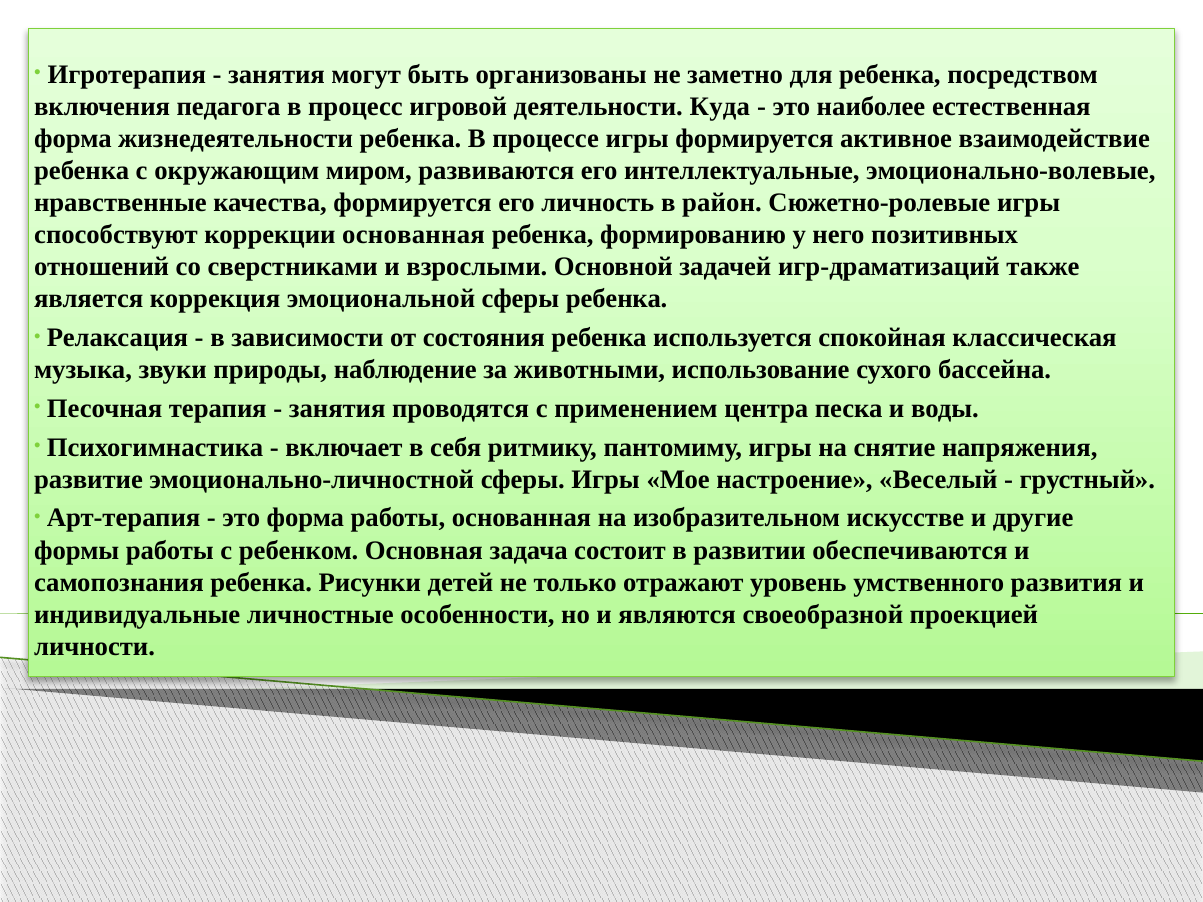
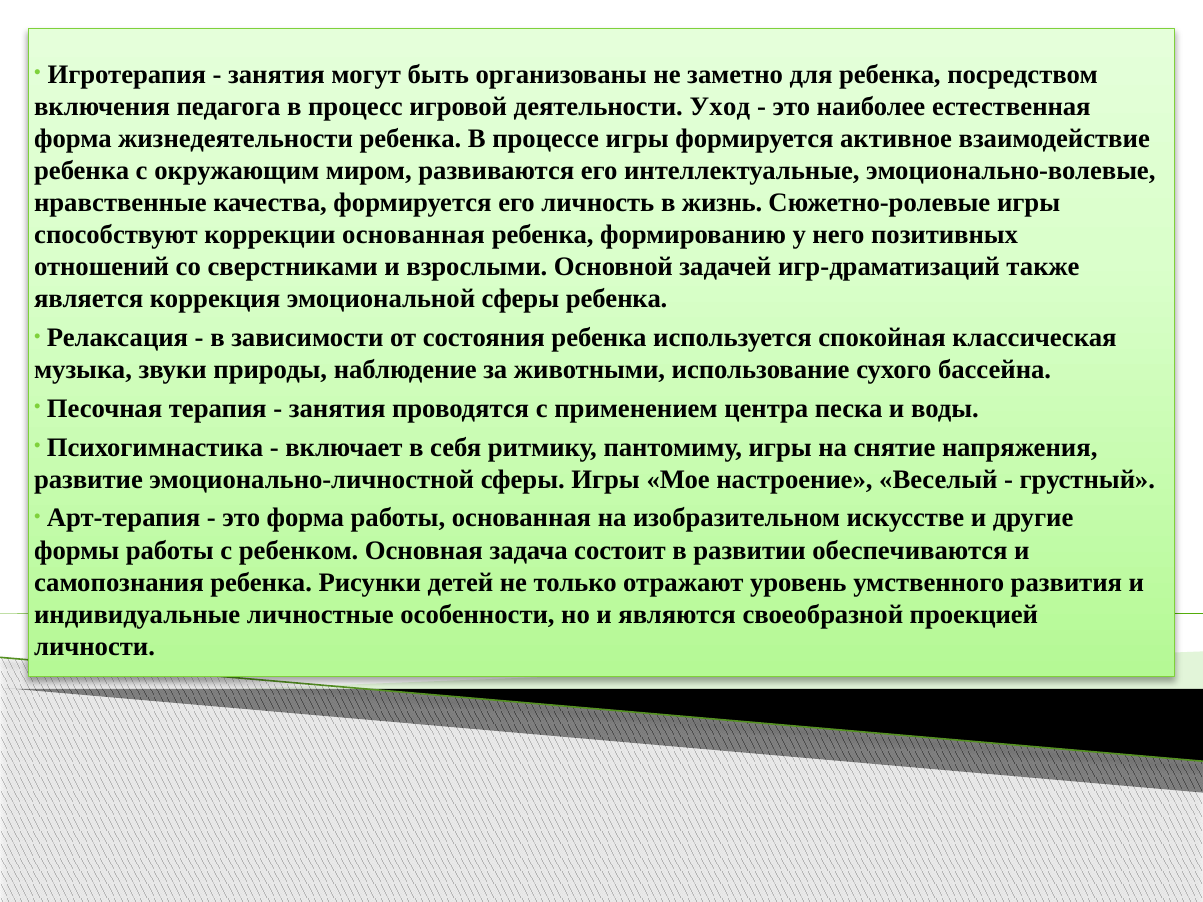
Куда: Куда -> Уход
район: район -> жизнь
